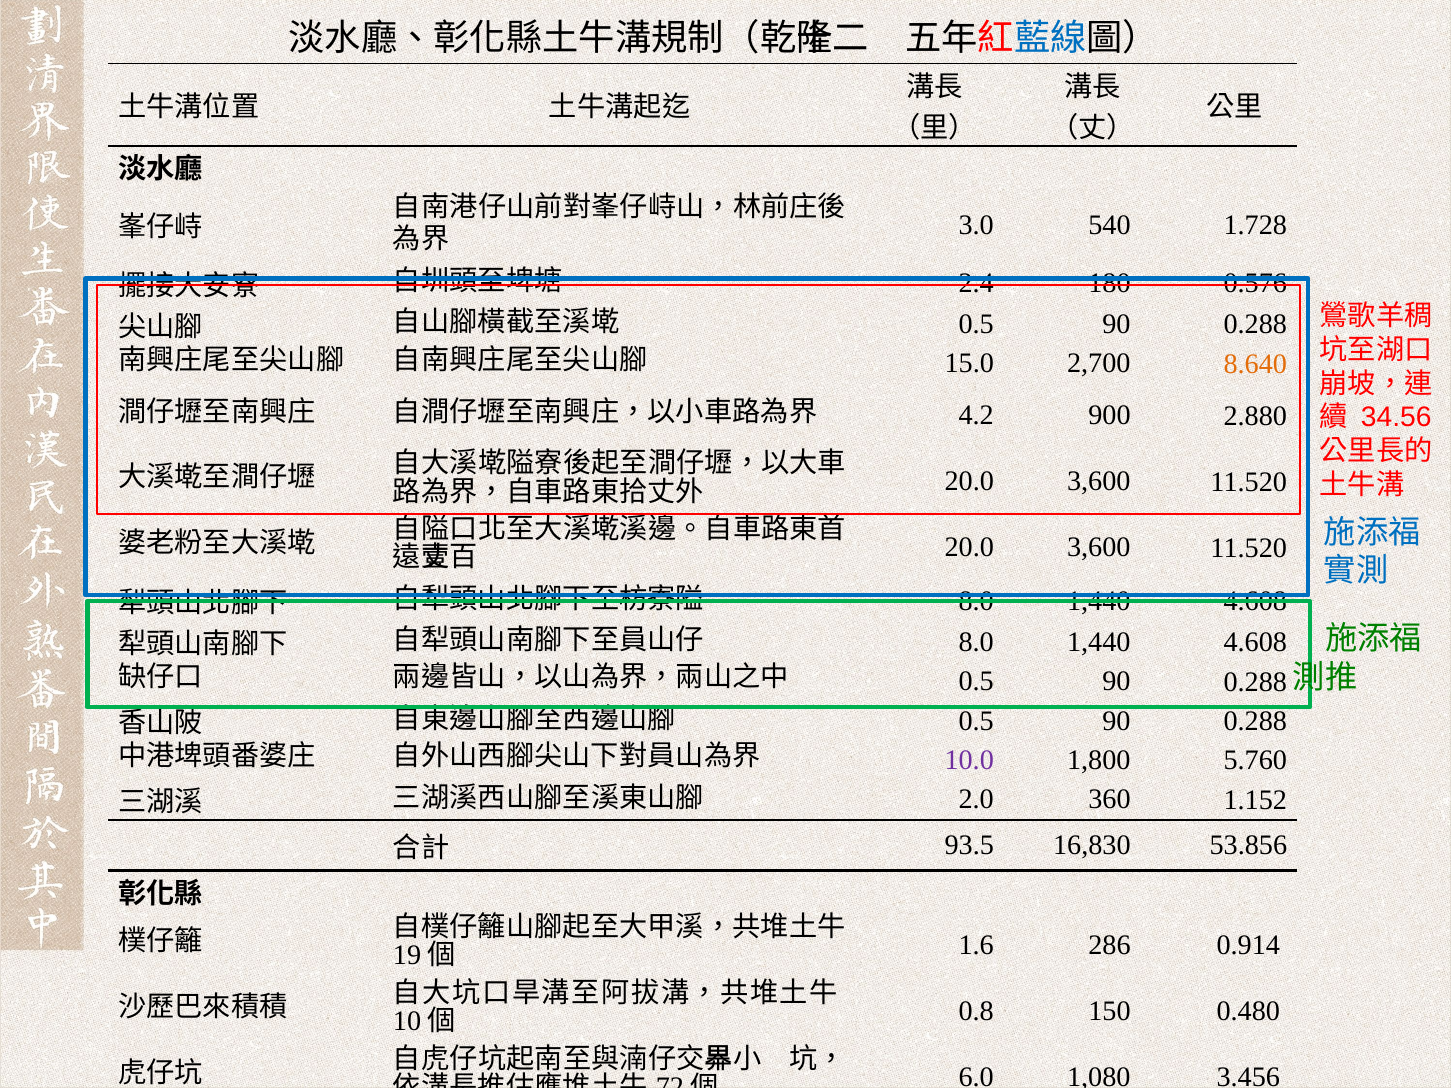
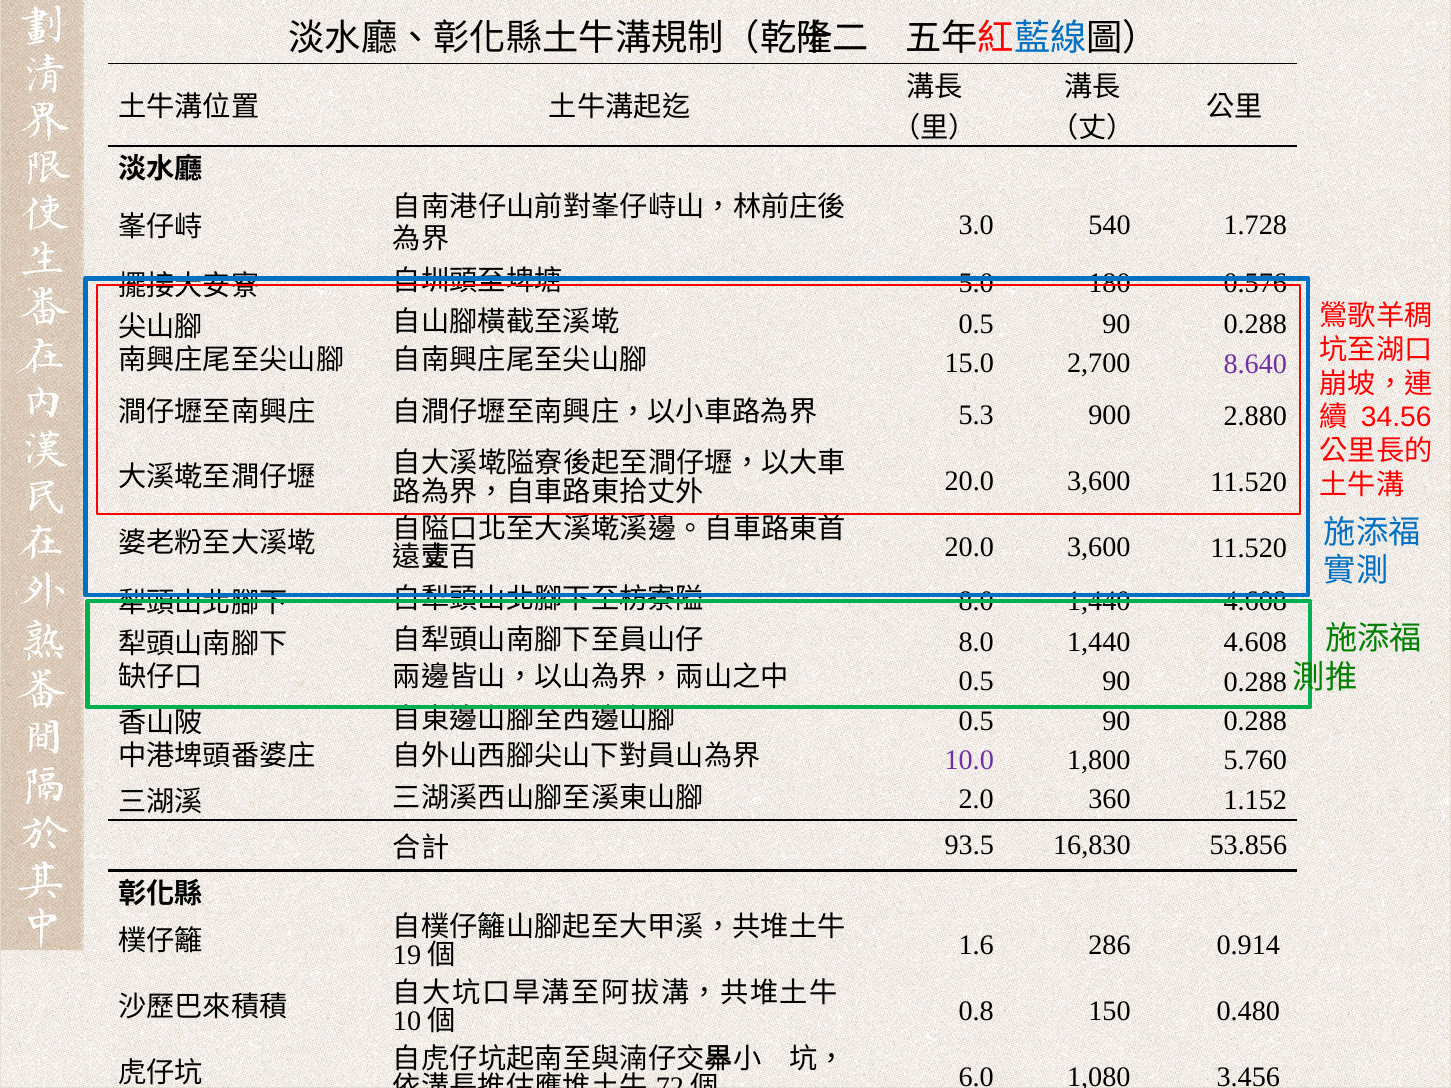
2.4: 2.4 -> 5.0
8.640 colour: orange -> purple
4.2: 4.2 -> 5.3
